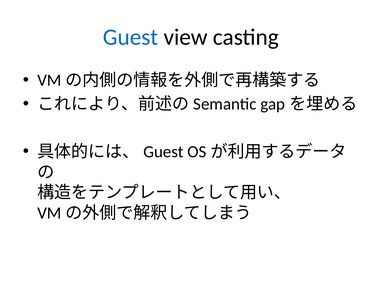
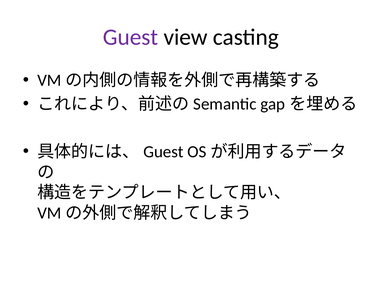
Guest colour: blue -> purple
